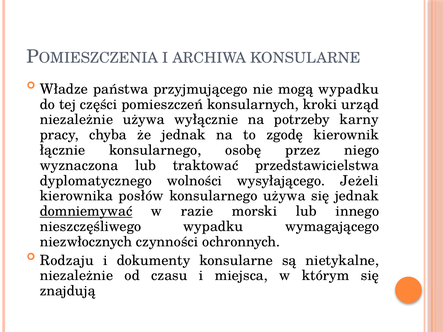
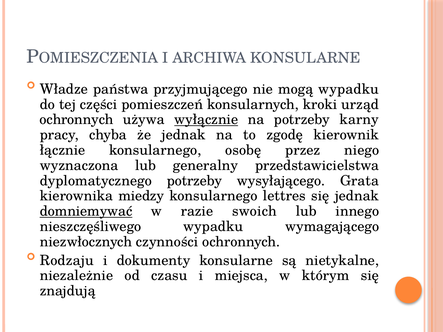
niezależnie at (76, 120): niezależnie -> ochronnych
wyłącznie underline: none -> present
traktować: traktować -> generalny
dyplomatycznego wolności: wolności -> potrzeby
Jeżeli: Jeżeli -> Grata
posłów: posłów -> miedzy
konsularnego używa: używa -> lettres
morski: morski -> swoich
